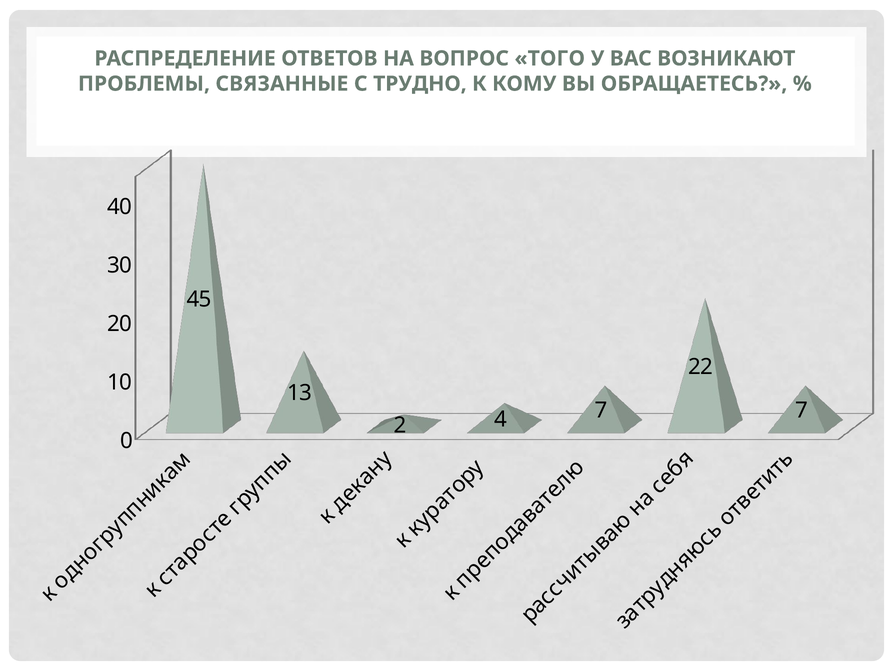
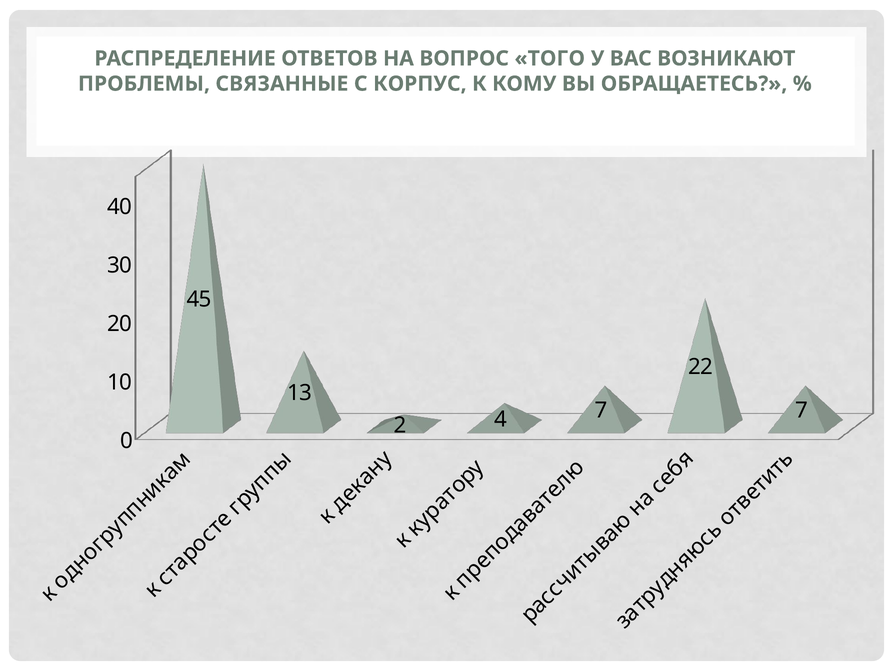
ТРУДНО: ТРУДНО -> КОРПУС
